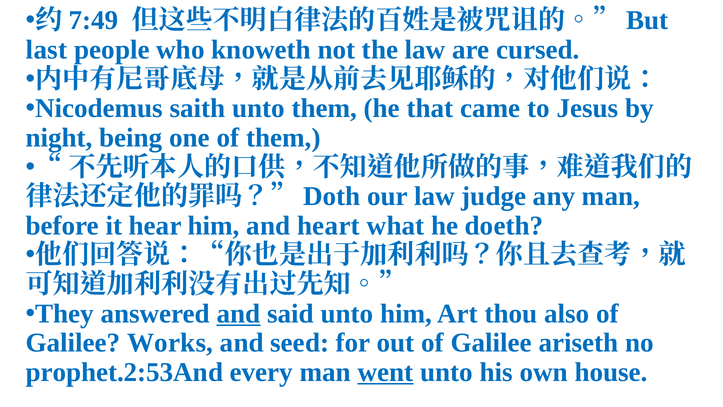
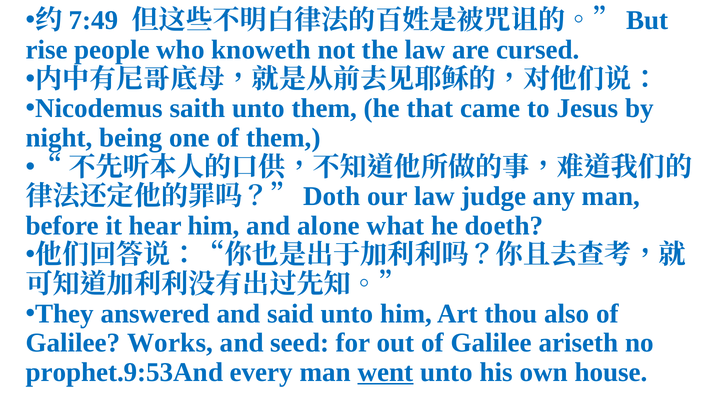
last: last -> rise
heart: heart -> alone
and at (239, 313) underline: present -> none
prophet.2:53And: prophet.2:53And -> prophet.9:53And
